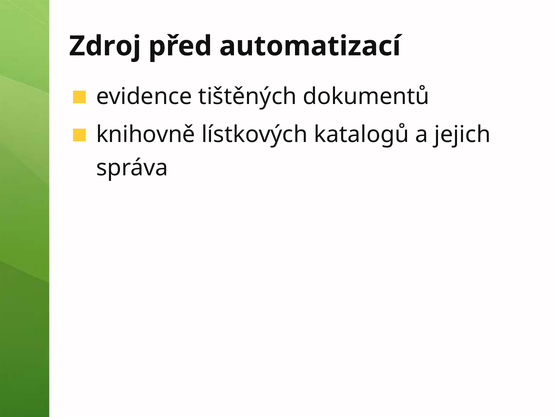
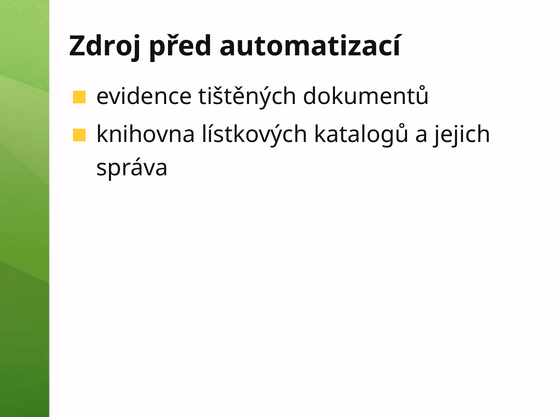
knihovně: knihovně -> knihovna
